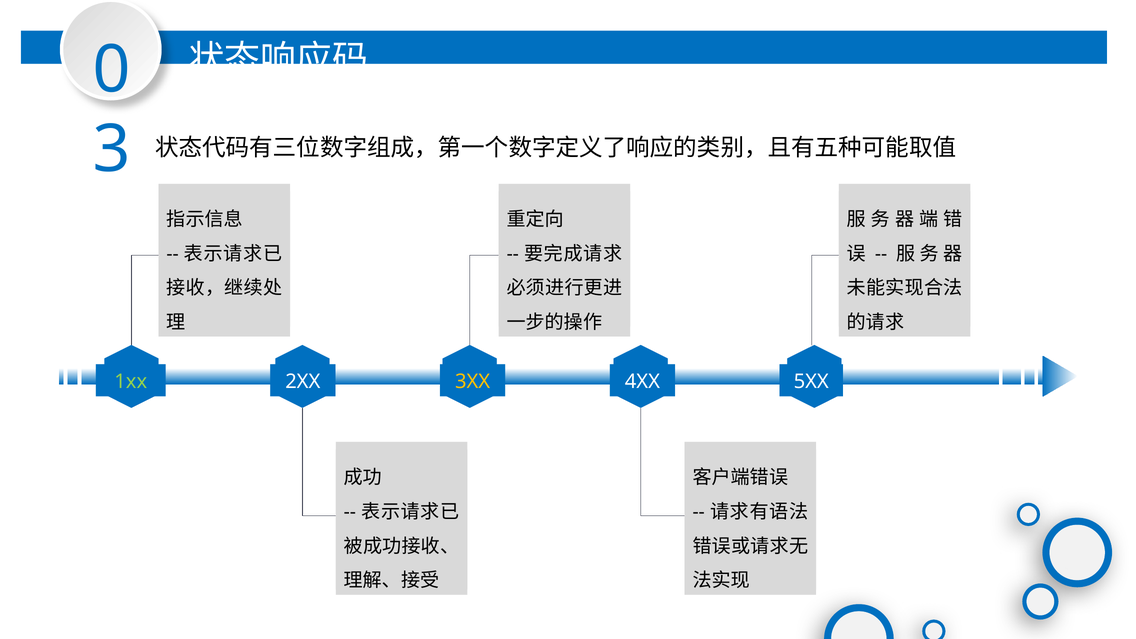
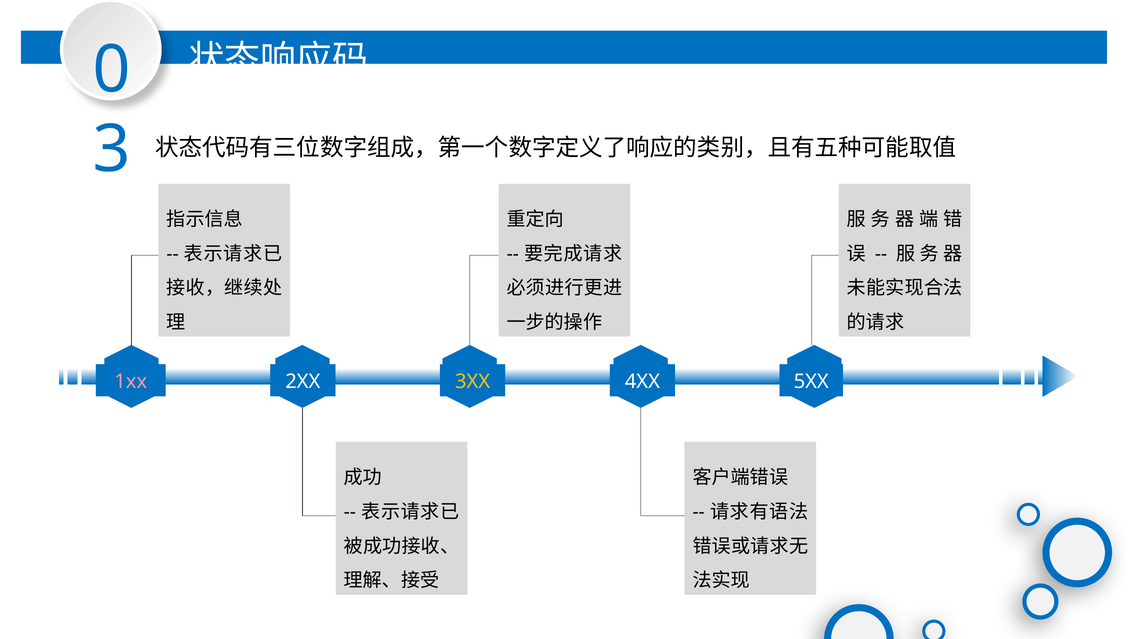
1xx colour: light green -> pink
